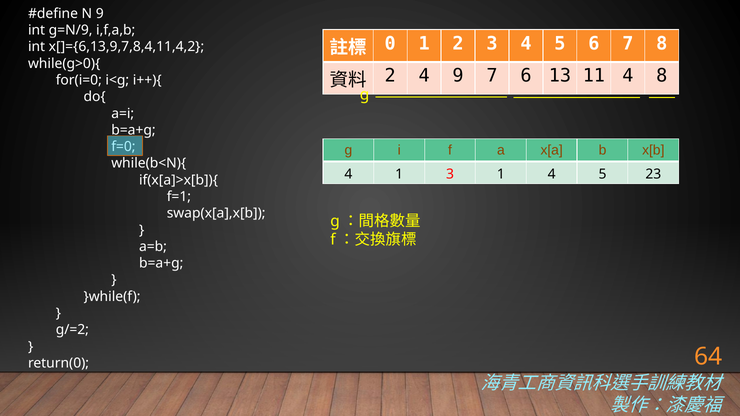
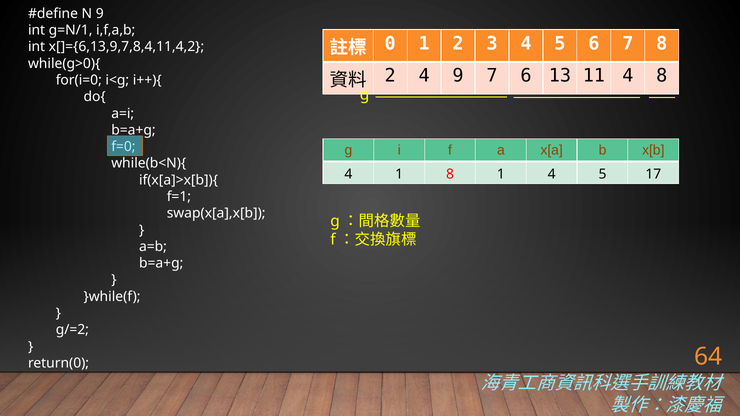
g=N/9: g=N/9 -> g=N/1
1 3: 3 -> 8
23: 23 -> 17
